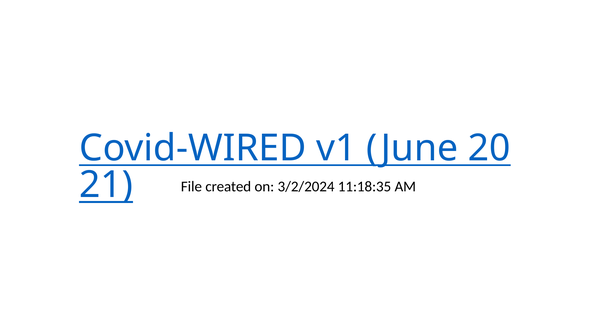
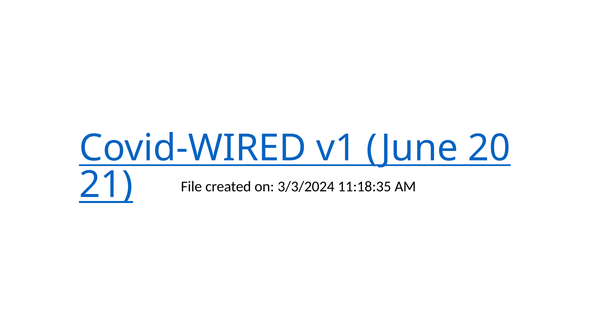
3/2/2024: 3/2/2024 -> 3/3/2024
